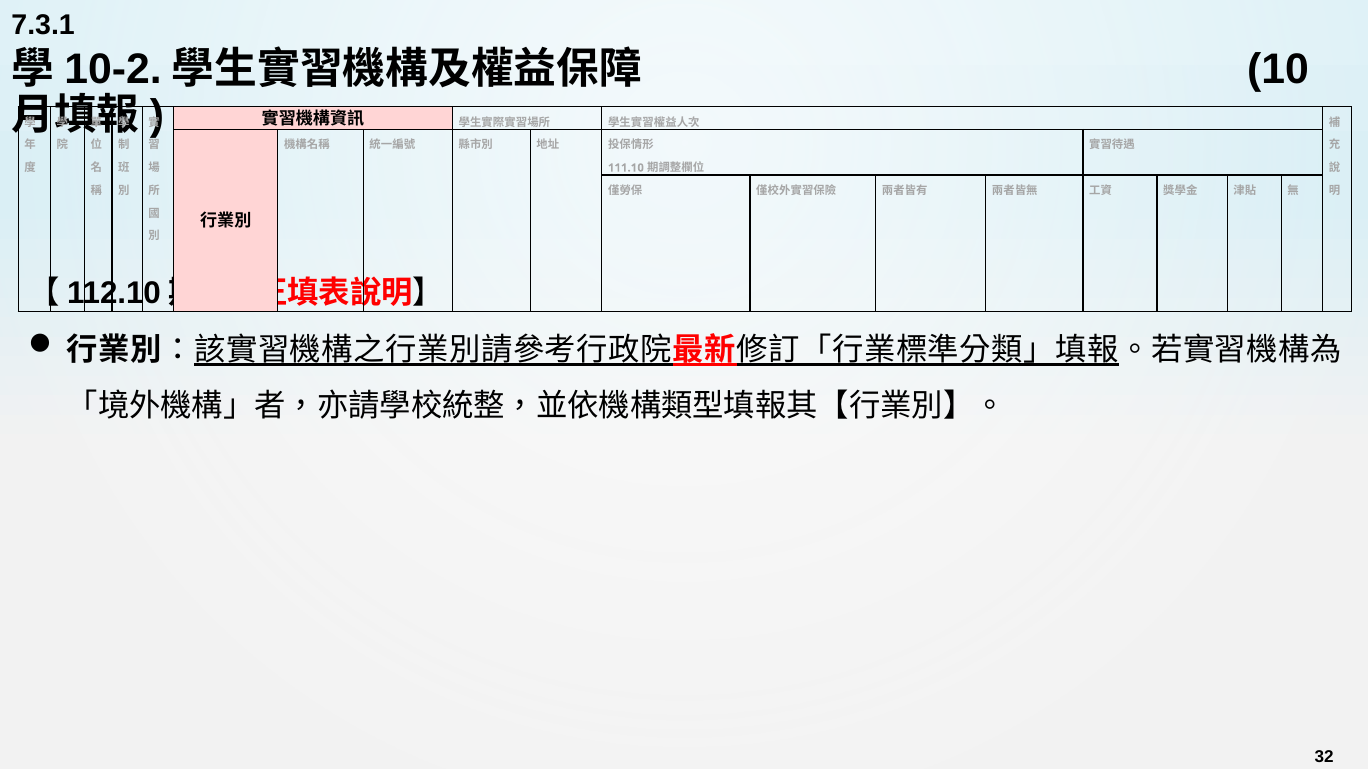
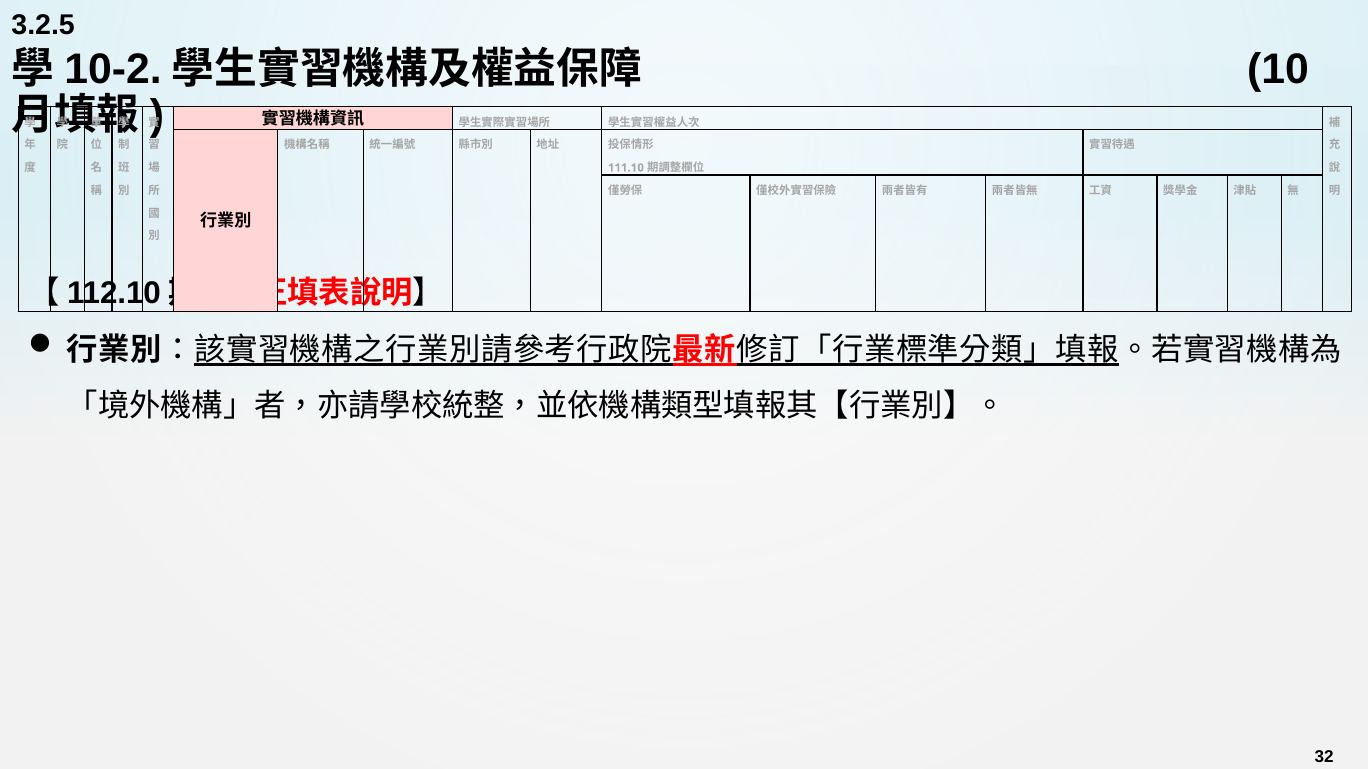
7.3.1: 7.3.1 -> 3.2.5
